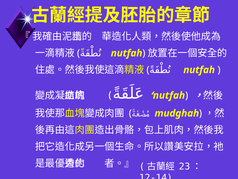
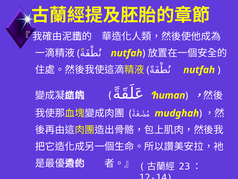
nutfah at (169, 95): nutfah -> human
